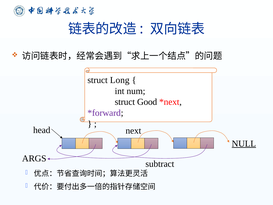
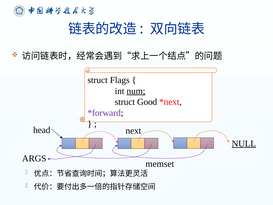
Long: Long -> Flags
num underline: none -> present
subtract: subtract -> memset
